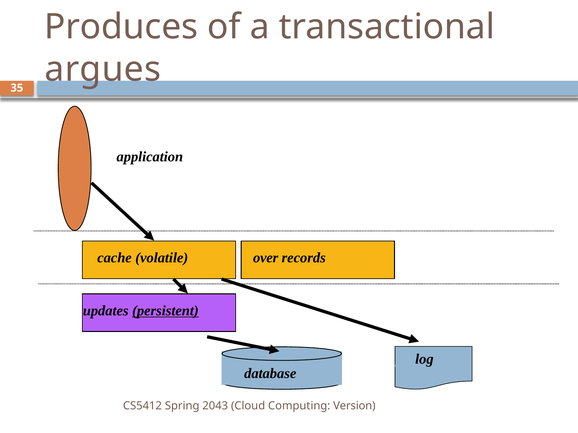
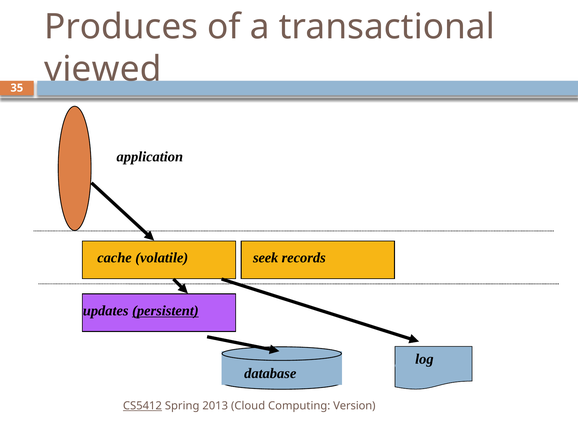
argues: argues -> viewed
over: over -> seek
CS5412 underline: none -> present
2043: 2043 -> 2013
